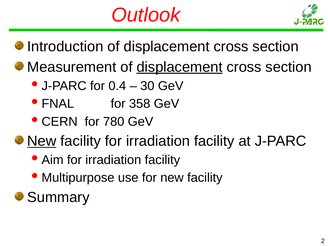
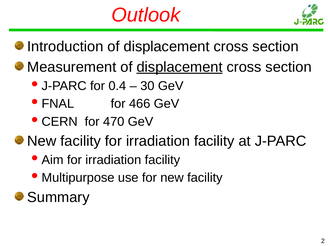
358: 358 -> 466
780: 780 -> 470
New at (42, 141) underline: present -> none
